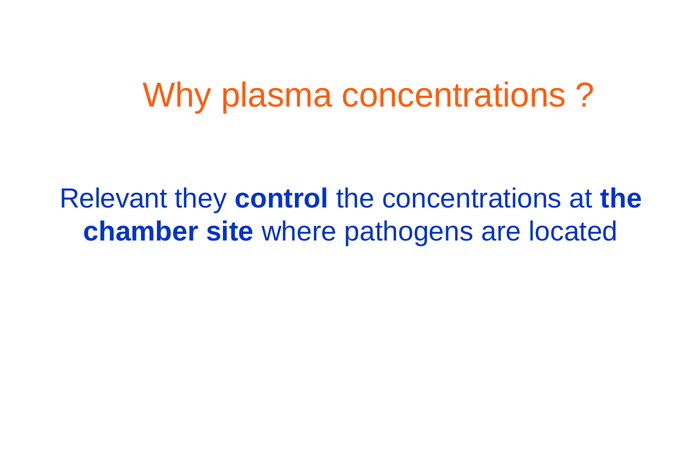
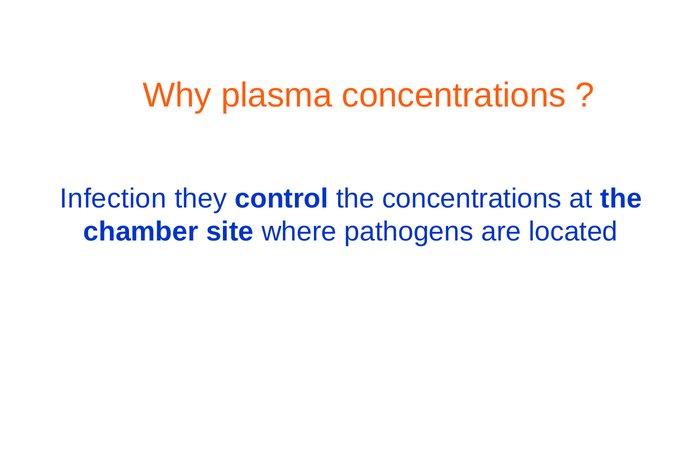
Relevant: Relevant -> Infection
